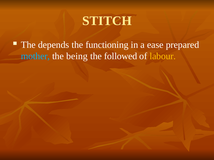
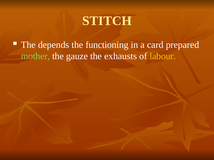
ease: ease -> card
mother colour: light blue -> light green
being: being -> gauze
followed: followed -> exhausts
